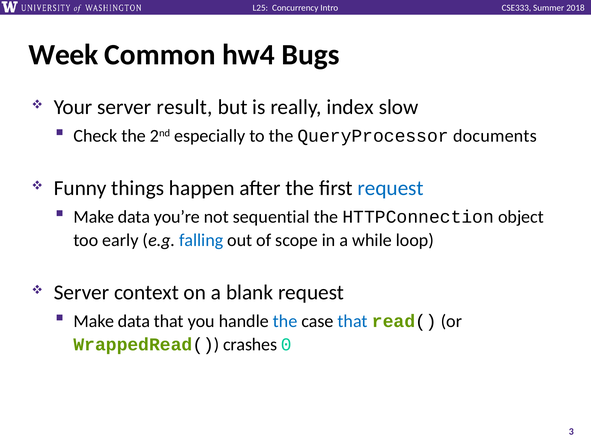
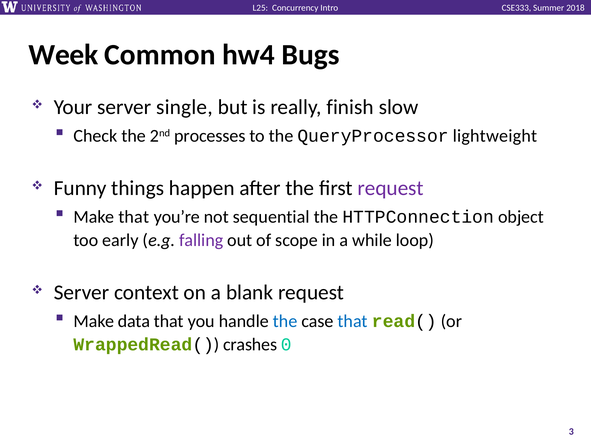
result: result -> single
index: index -> finish
especially: especially -> processes
documents: documents -> lightweight
request at (391, 188) colour: blue -> purple
data at (134, 217): data -> that
falling colour: blue -> purple
